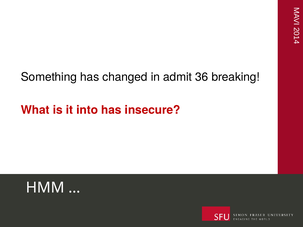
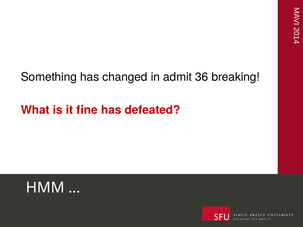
into: into -> fine
insecure: insecure -> defeated
